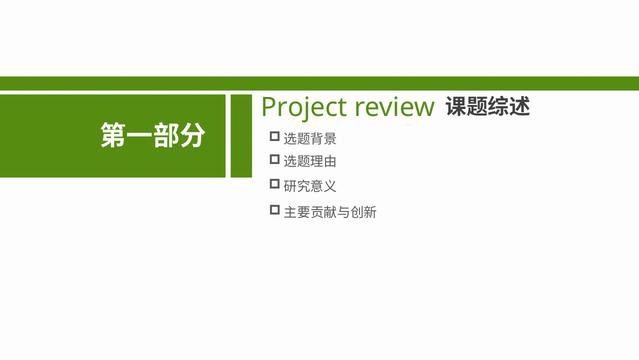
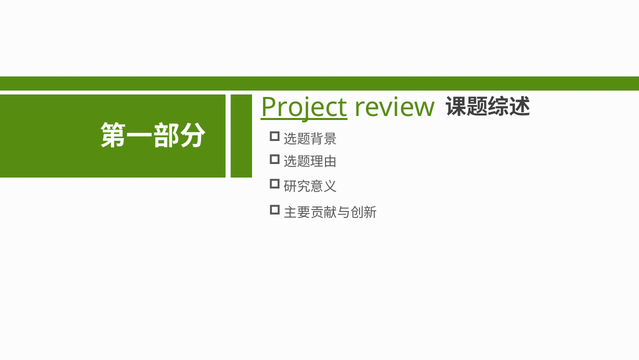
Project underline: none -> present
